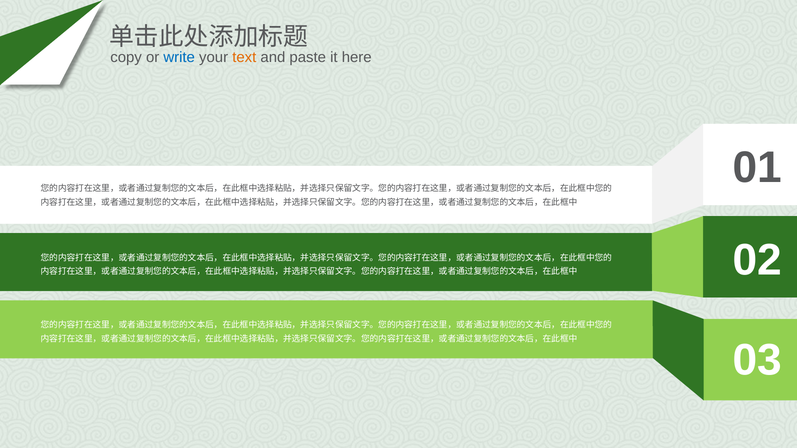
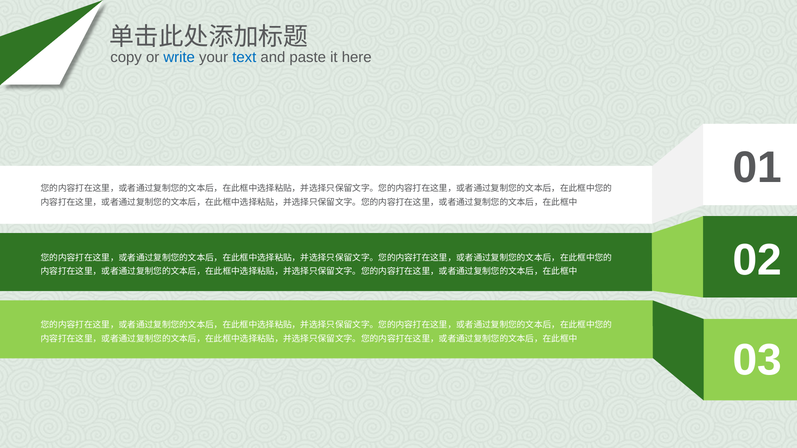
text colour: orange -> blue
